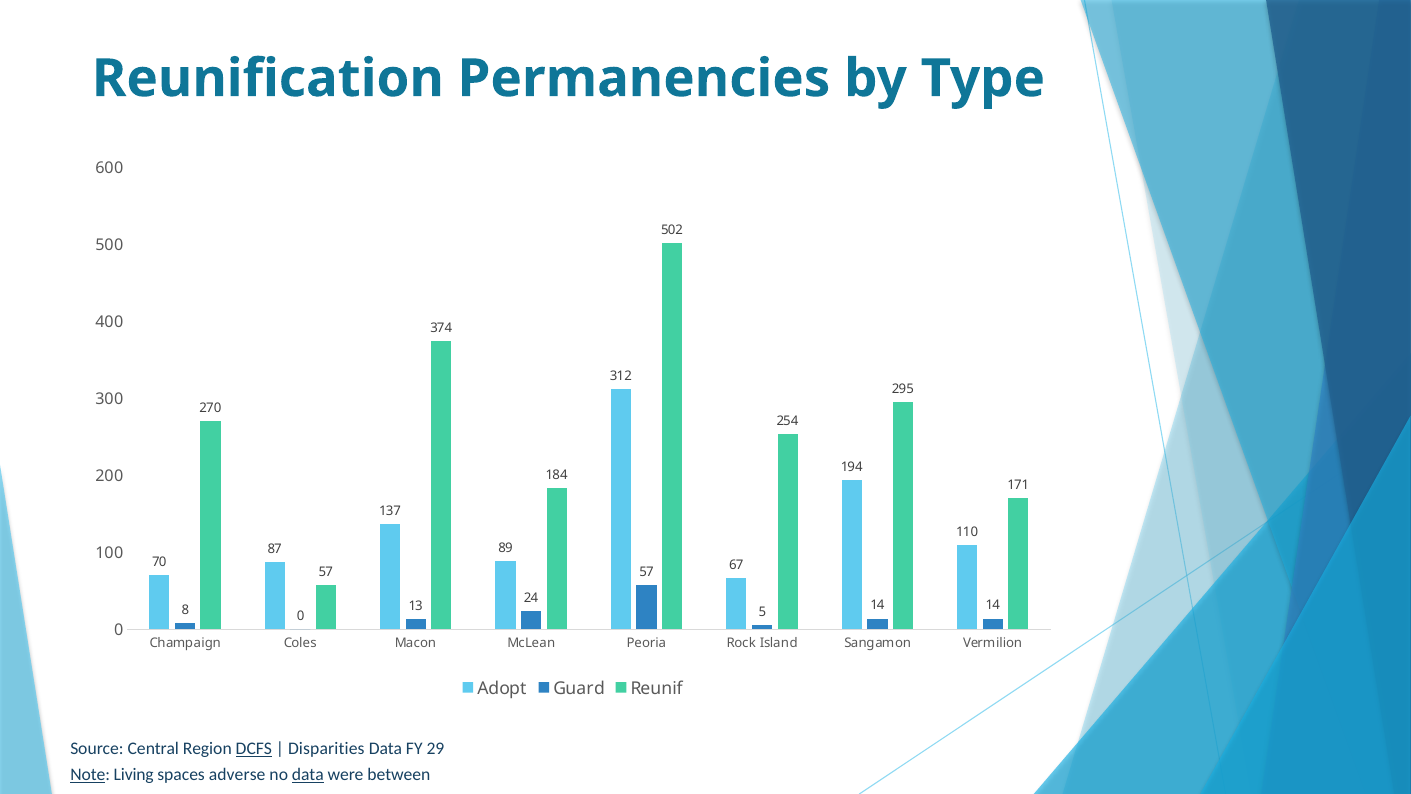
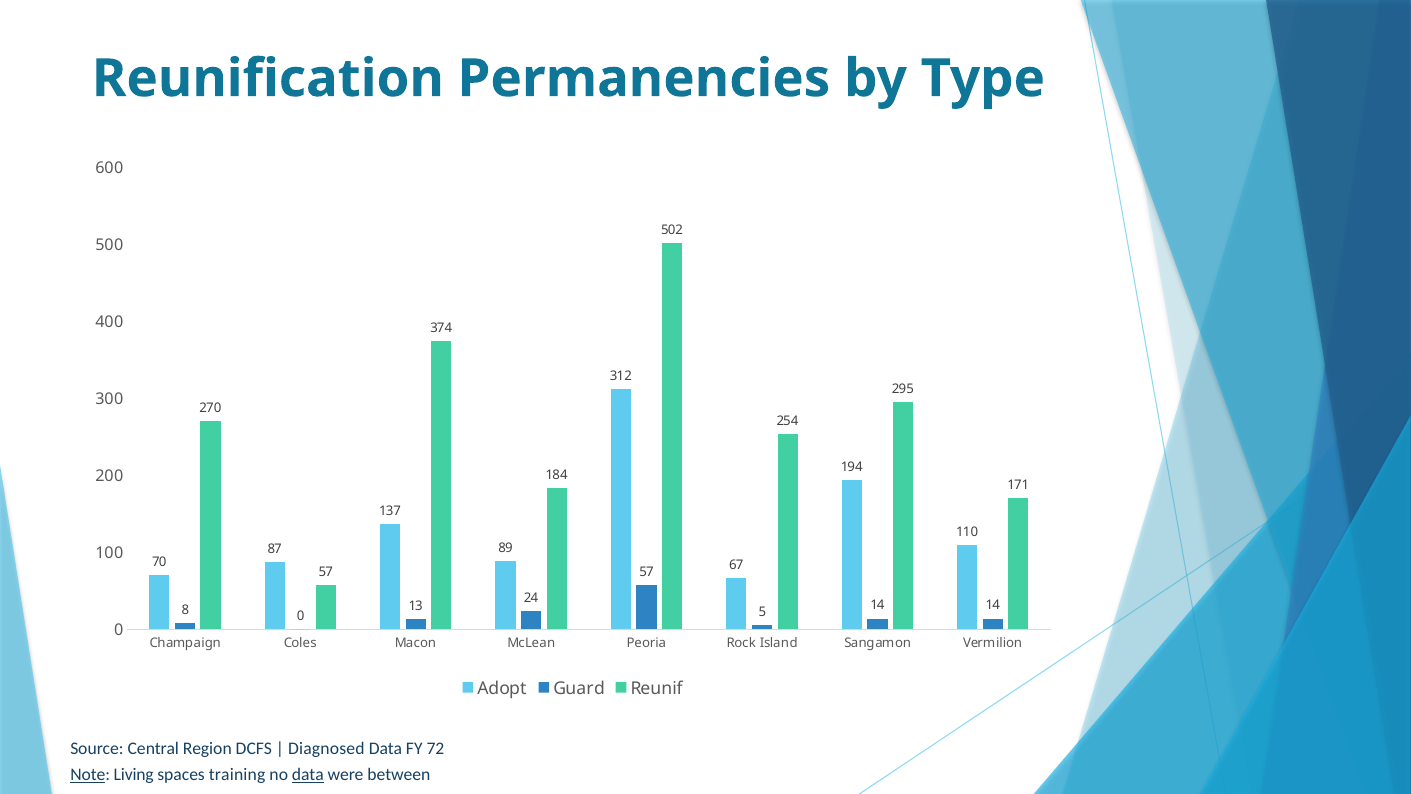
DCFS underline: present -> none
Disparities: Disparities -> Diagnosed
29: 29 -> 72
adverse: adverse -> training
